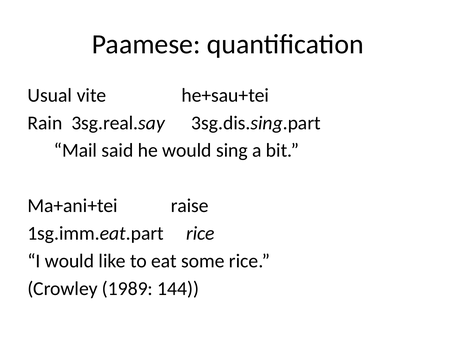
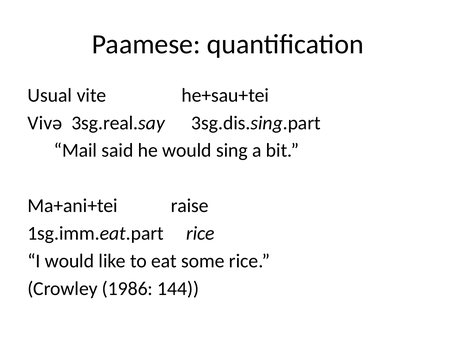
Rain: Rain -> Vivə
1989: 1989 -> 1986
